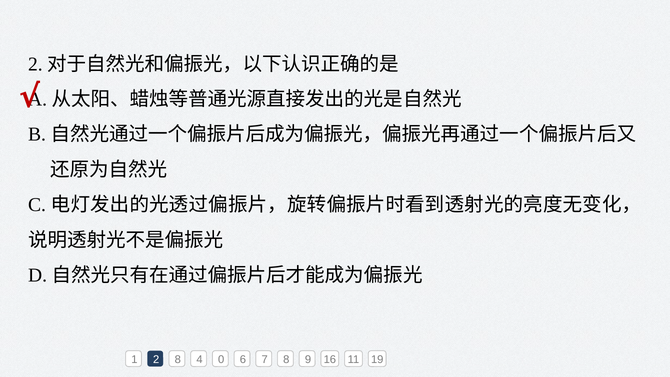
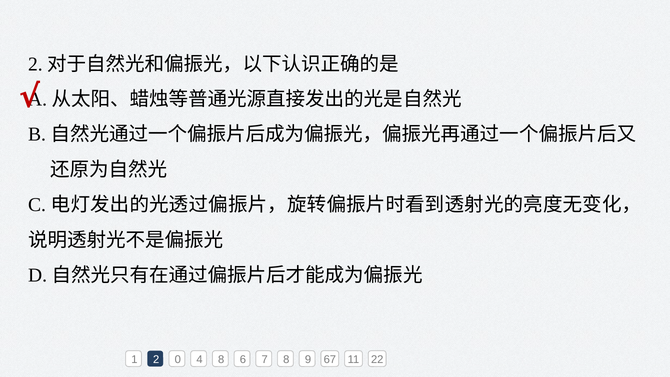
2 8: 8 -> 0
4 0: 0 -> 8
16: 16 -> 67
19: 19 -> 22
